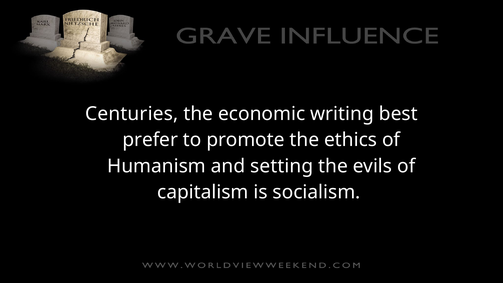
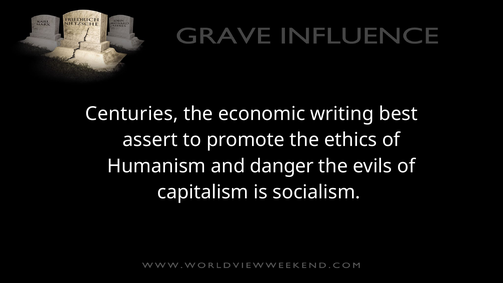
prefer: prefer -> assert
setting: setting -> danger
